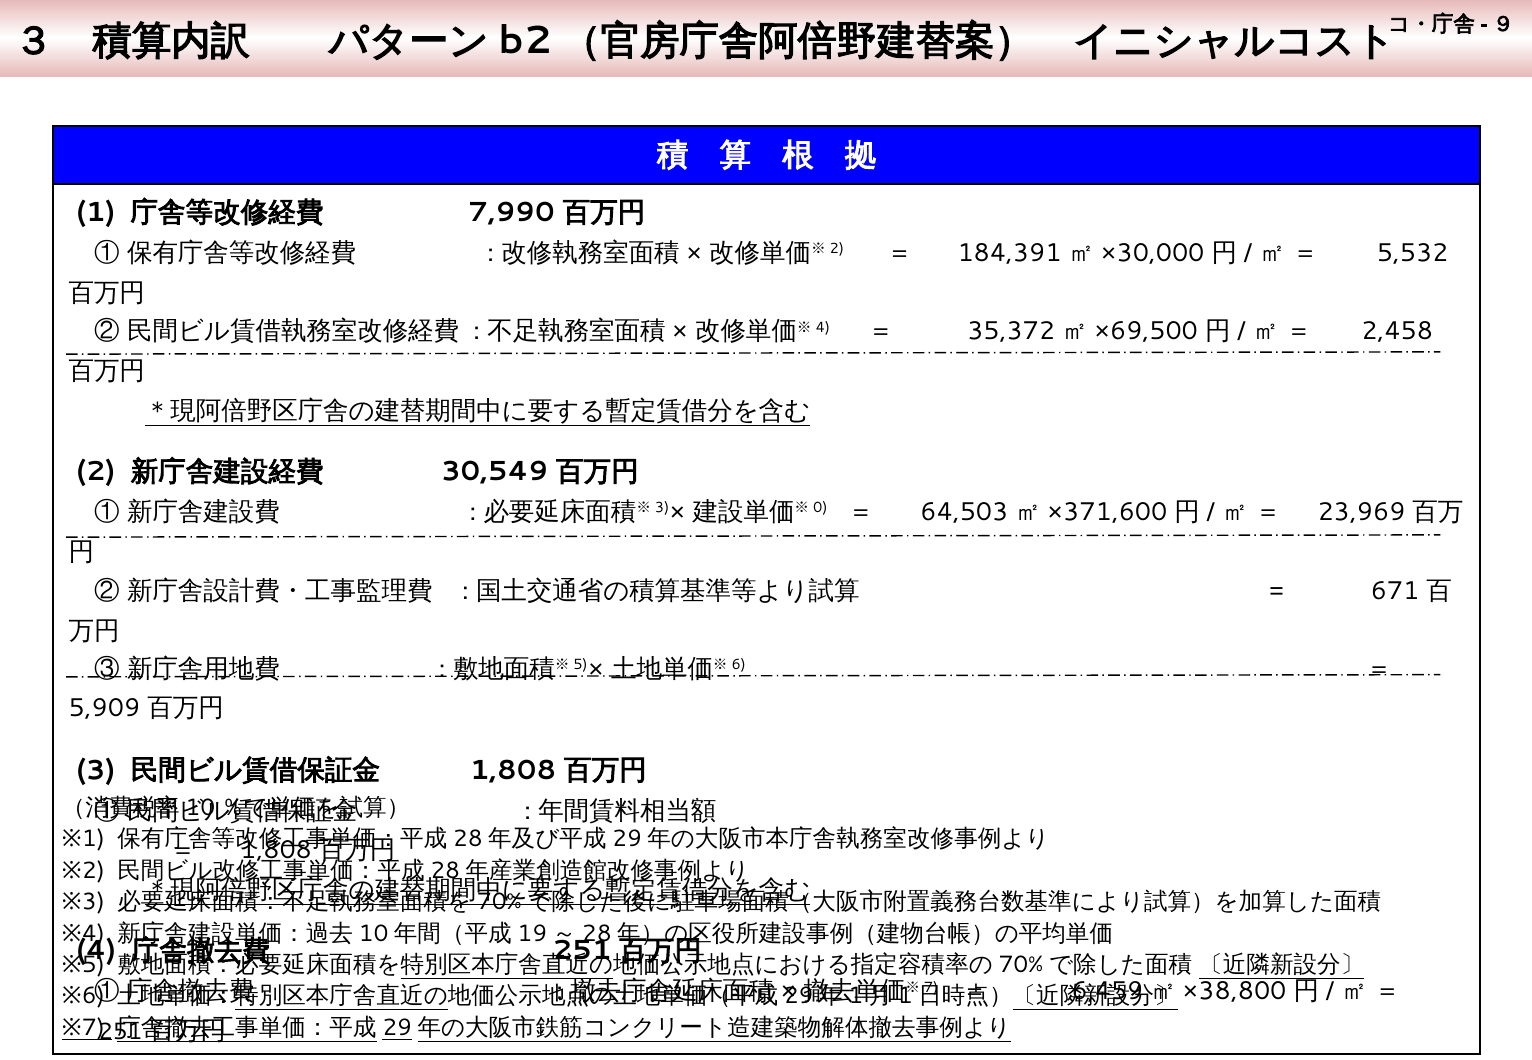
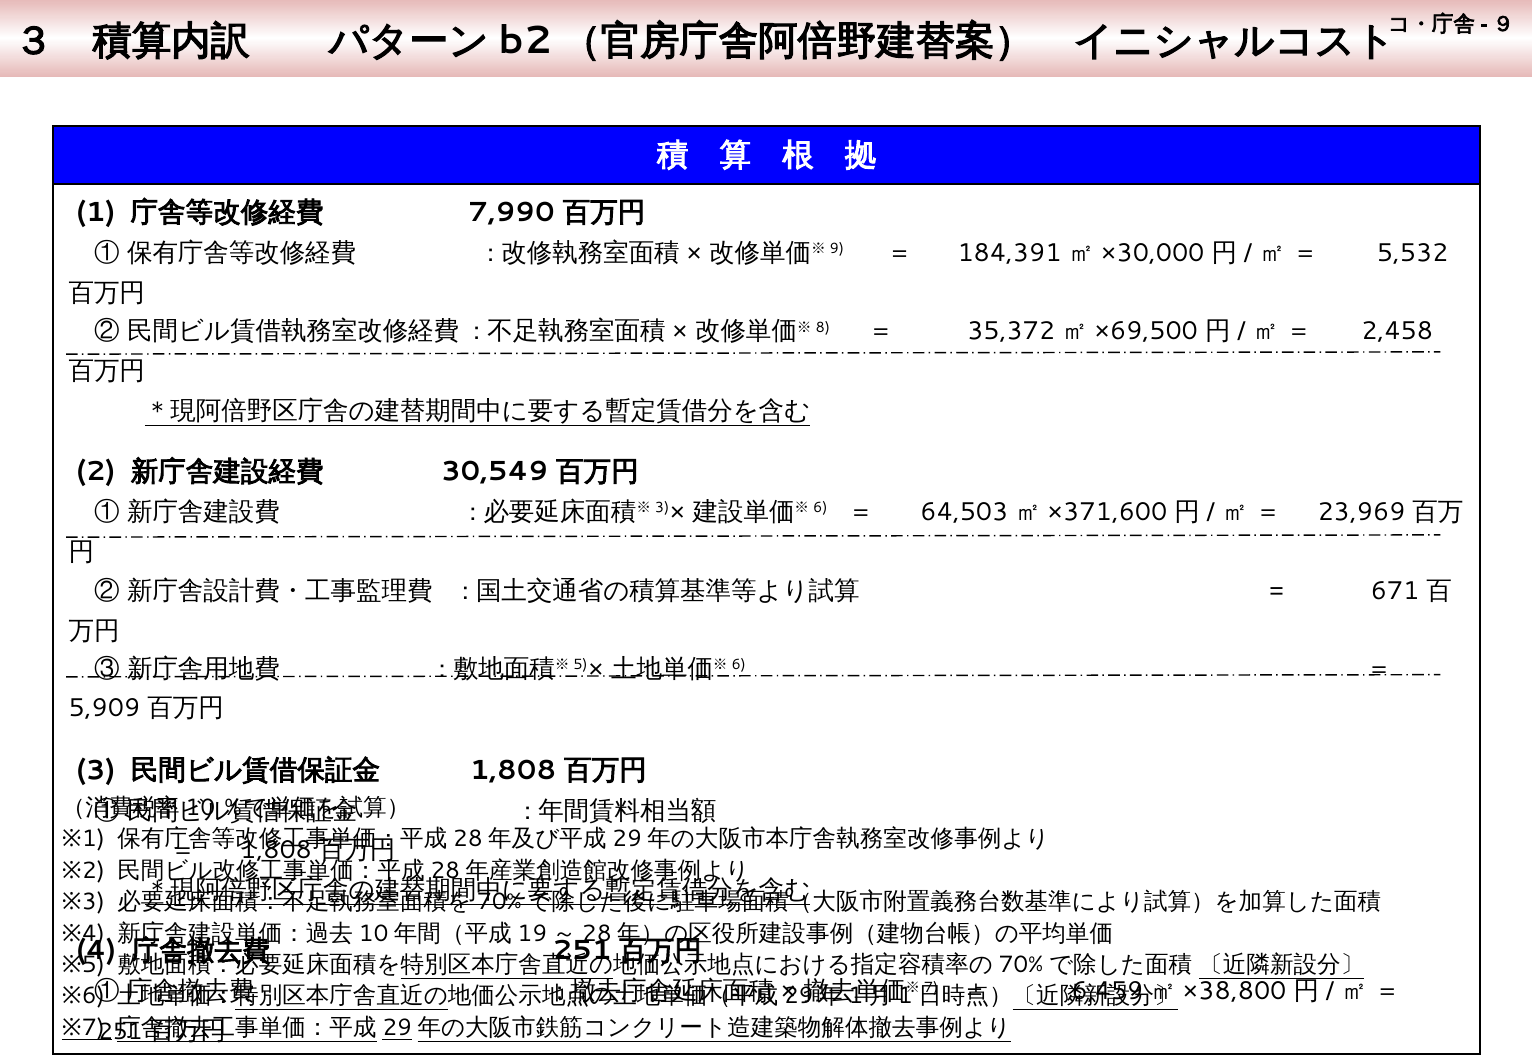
2 at (837, 249): 2 -> 9
4 at (823, 328): 4 -> 8
0 at (820, 508): 0 -> 6
